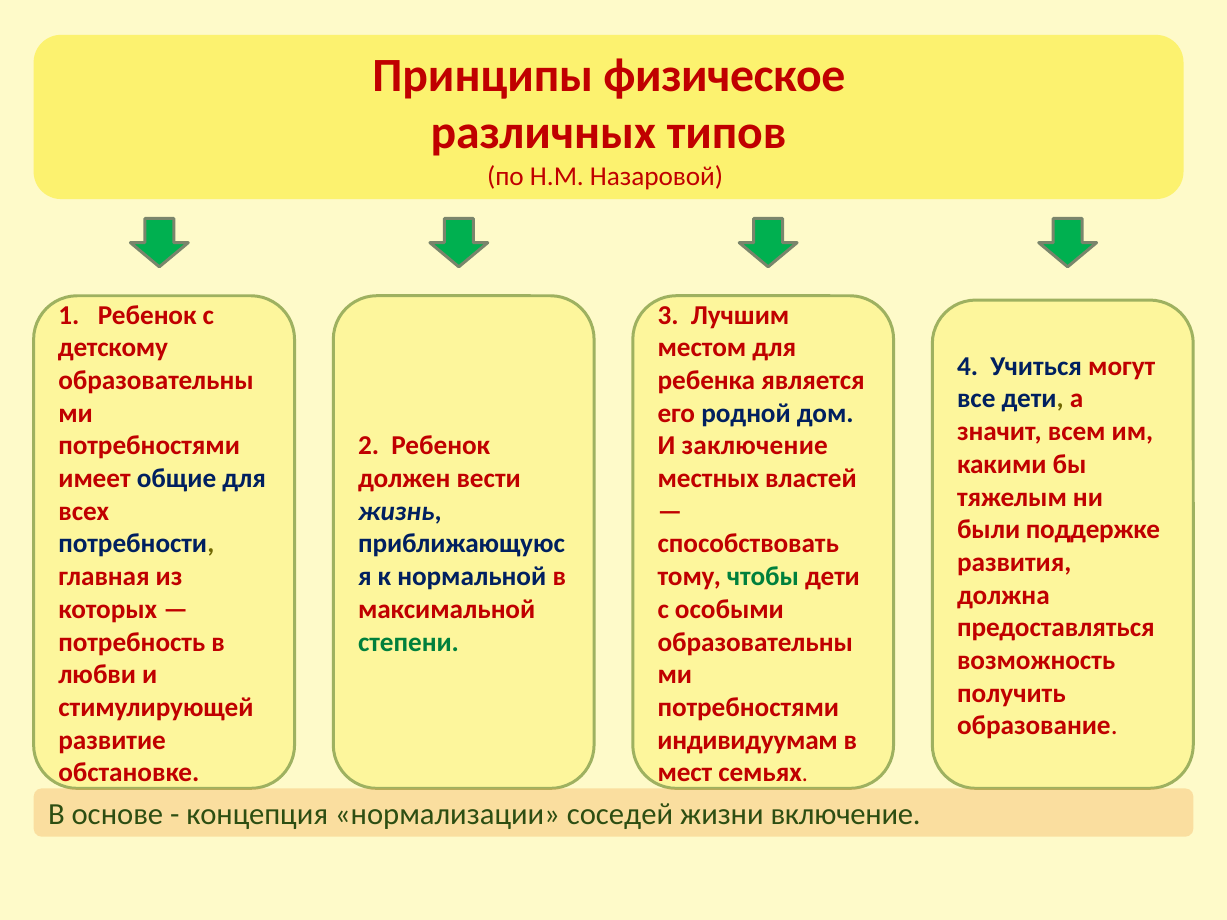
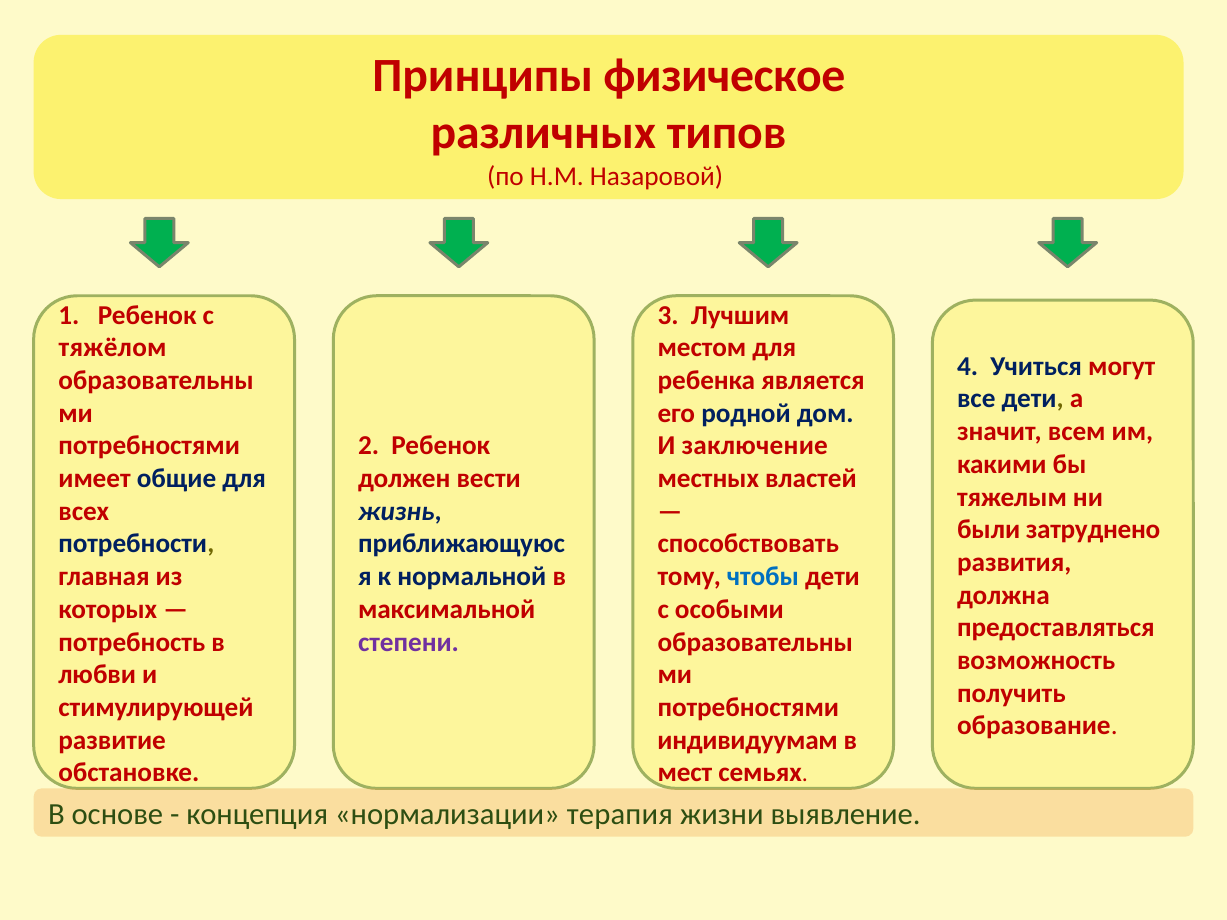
детскому: детскому -> тяжёлом
поддержке: поддержке -> затруднено
чтобы colour: green -> blue
степени colour: green -> purple
соседей: соседей -> терапия
включение: включение -> выявление
